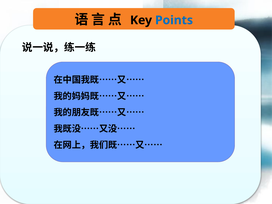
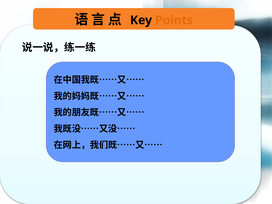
Points colour: blue -> orange
